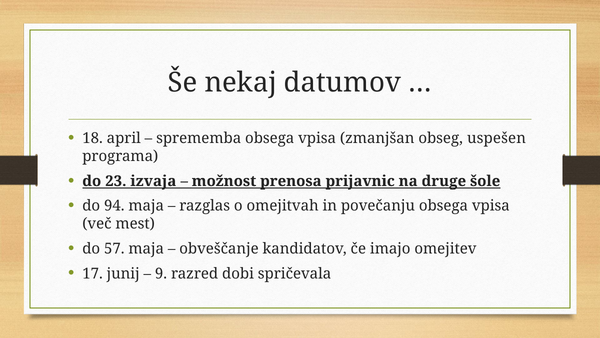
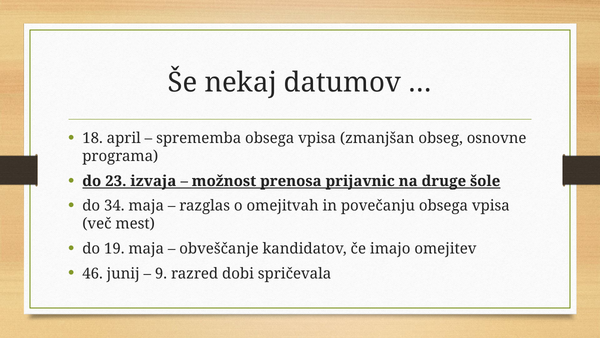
uspešen: uspešen -> osnovne
94: 94 -> 34
57: 57 -> 19
17: 17 -> 46
